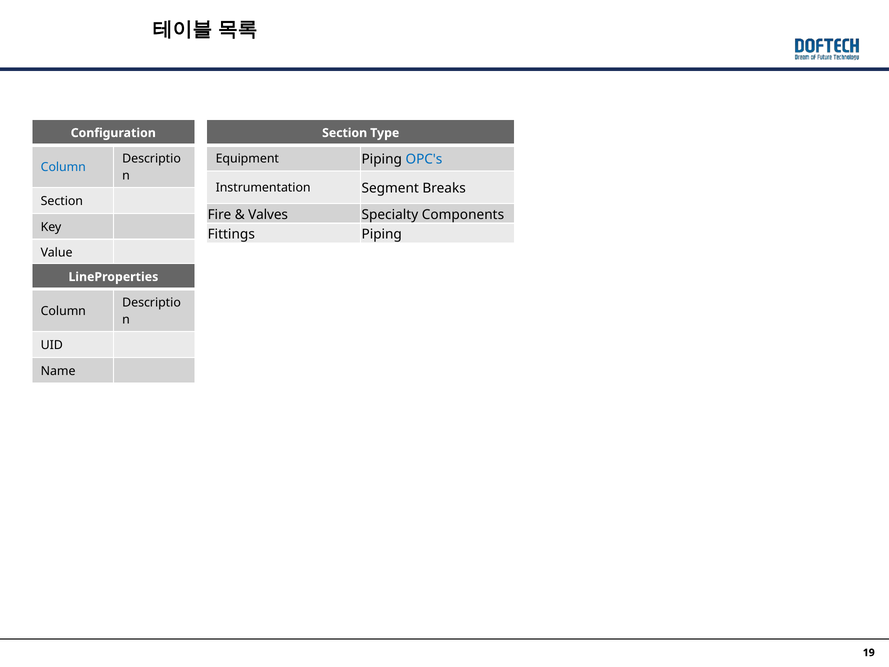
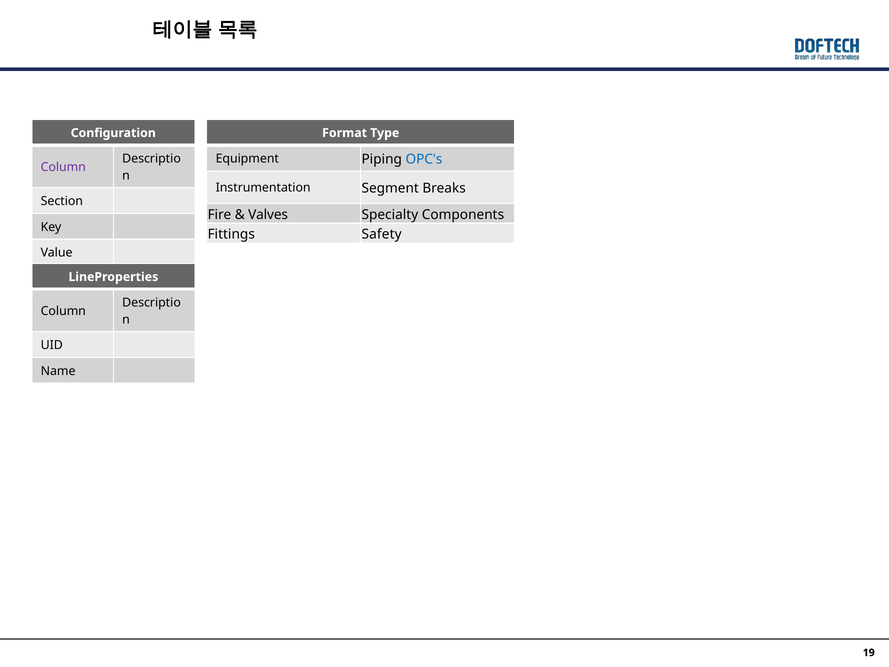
Section at (345, 133): Section -> Format
Column at (63, 167) colour: blue -> purple
Fittings Piping: Piping -> Safety
